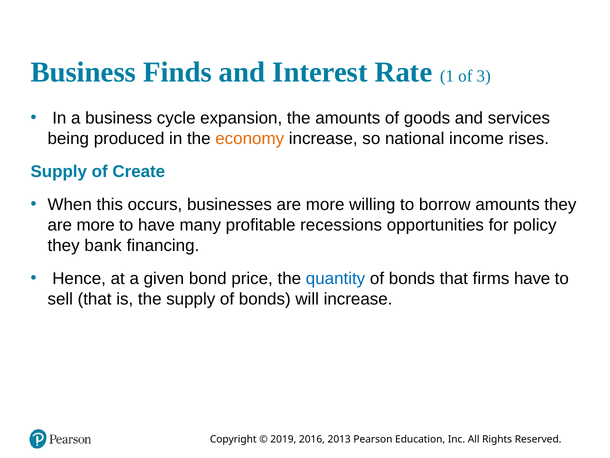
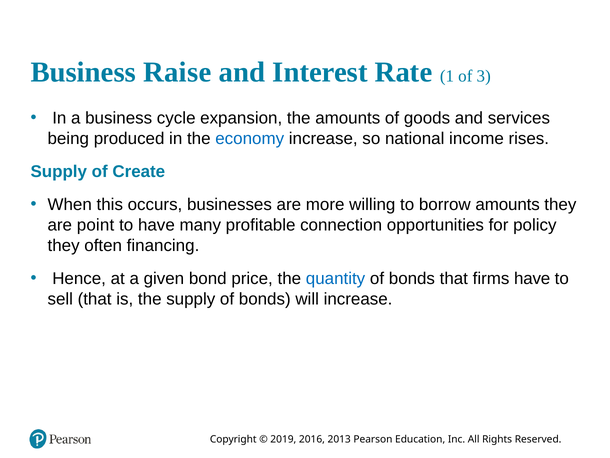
Finds: Finds -> Raise
economy colour: orange -> blue
more at (96, 225): more -> point
recessions: recessions -> connection
bank: bank -> often
